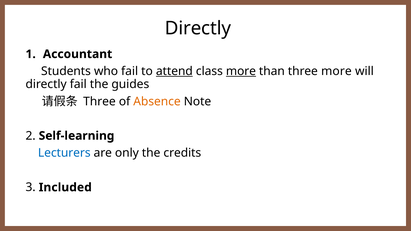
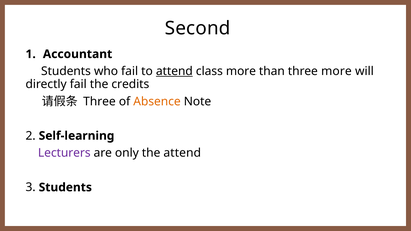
Directly at (198, 28): Directly -> Second
more at (241, 71) underline: present -> none
guides: guides -> credits
Lecturers colour: blue -> purple
the credits: credits -> attend
3 Included: Included -> Students
